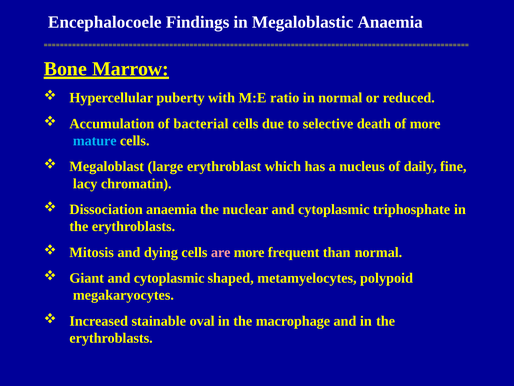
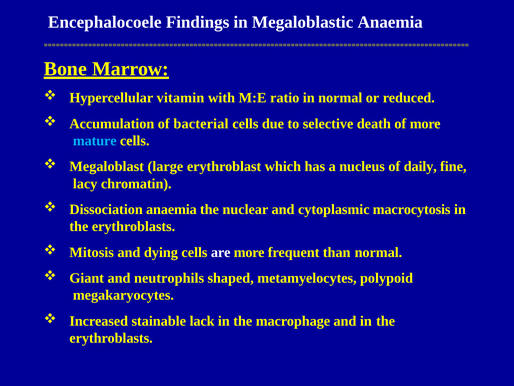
puberty: puberty -> vitamin
triphosphate: triphosphate -> macrocytosis
are colour: pink -> white
Giant and cytoplasmic: cytoplasmic -> neutrophils
oval: oval -> lack
